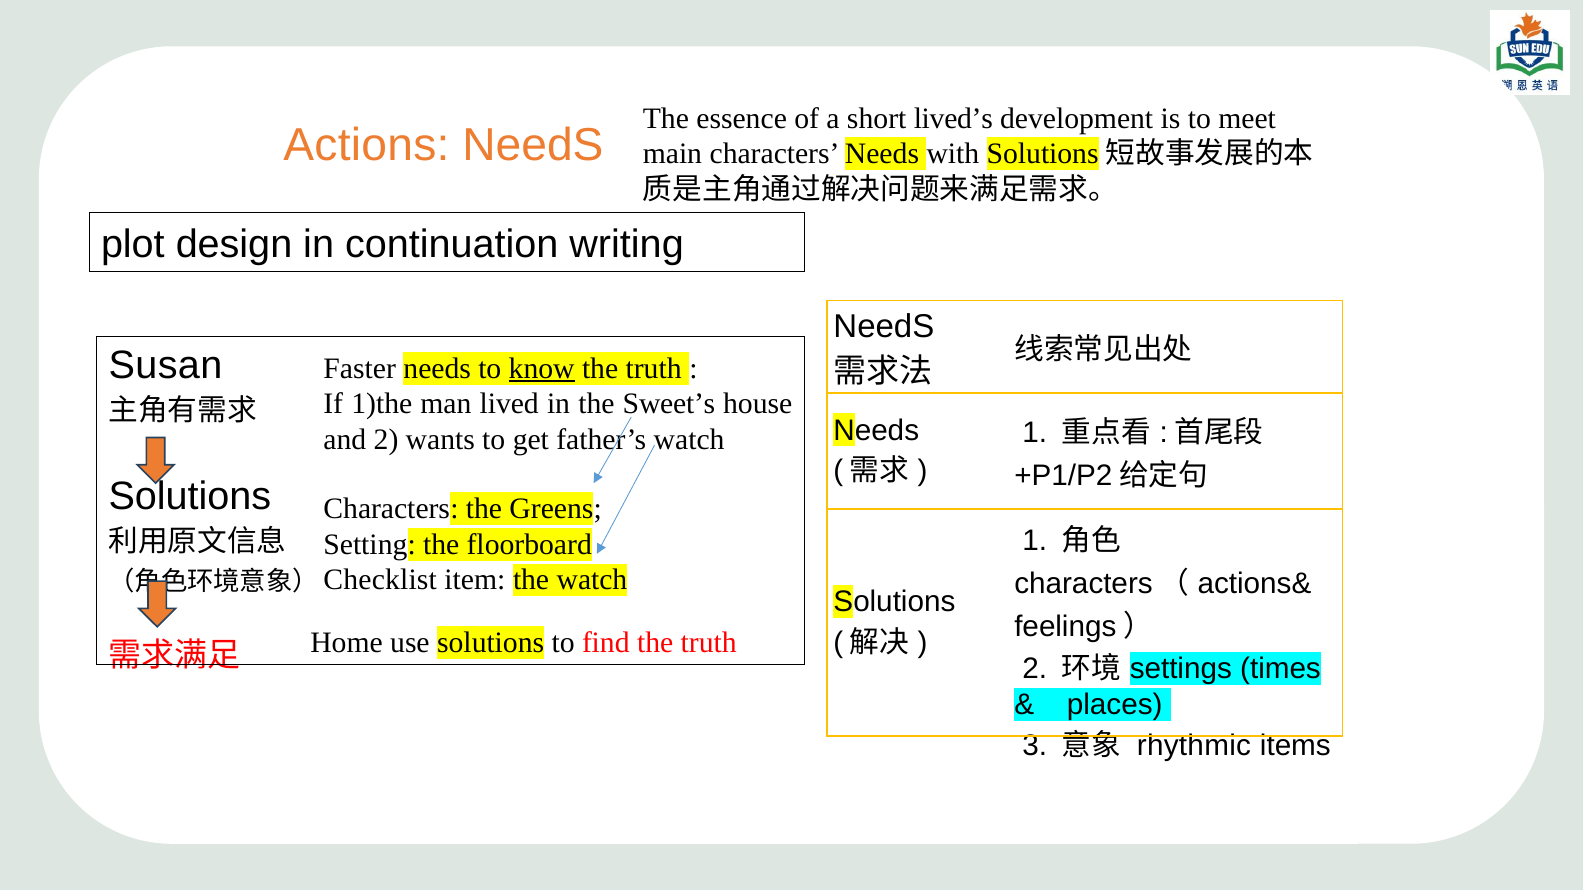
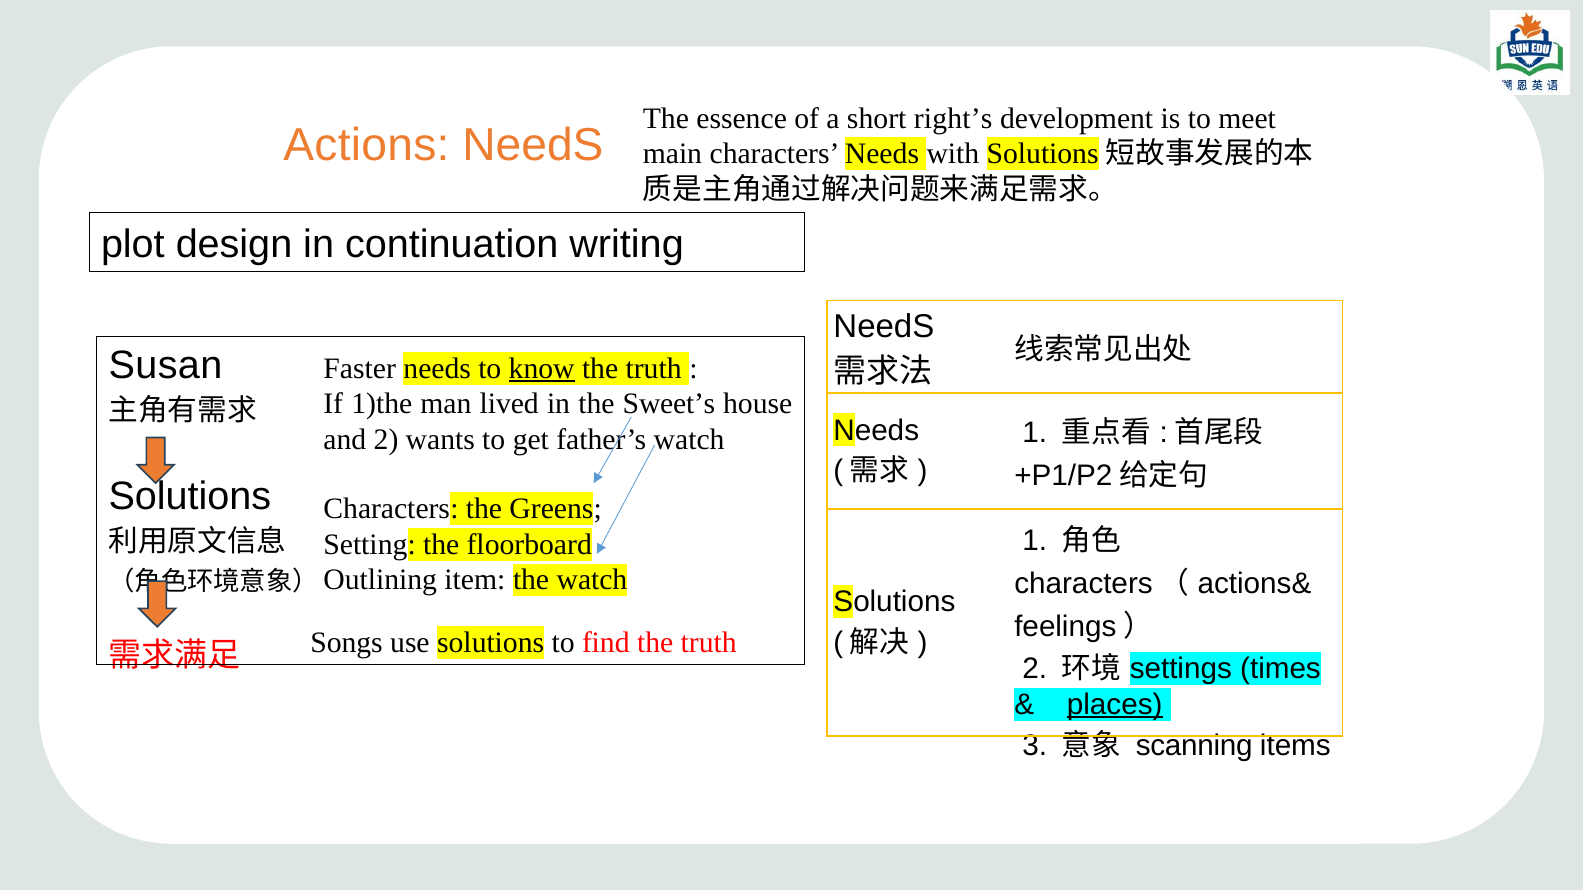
lived’s: lived’s -> right’s
Checklist: Checklist -> Outlining
Home: Home -> Songs
places underline: none -> present
rhythmic: rhythmic -> scanning
